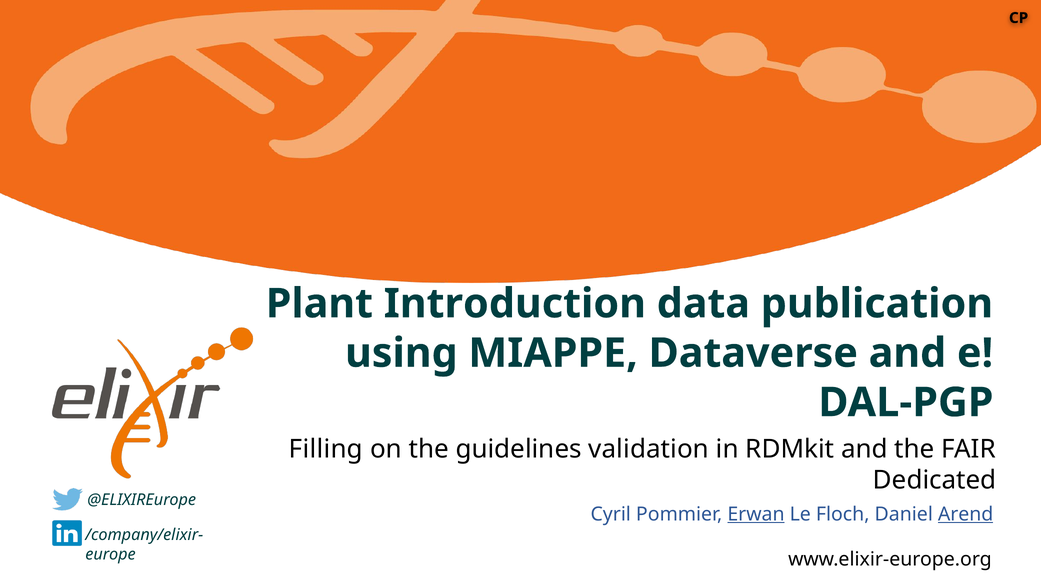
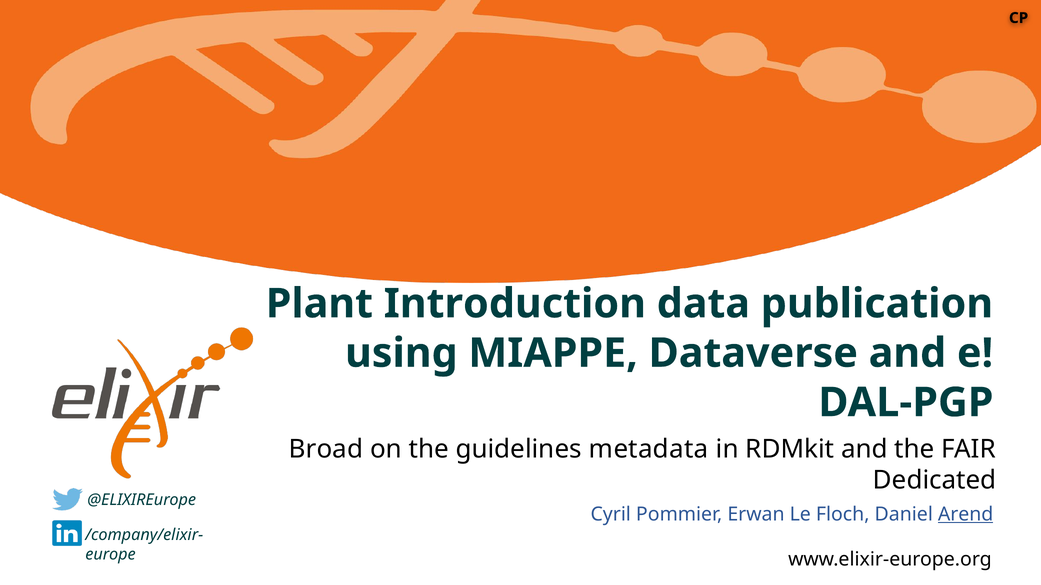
Filling: Filling -> Broad
validation: validation -> metadata
Erwan underline: present -> none
